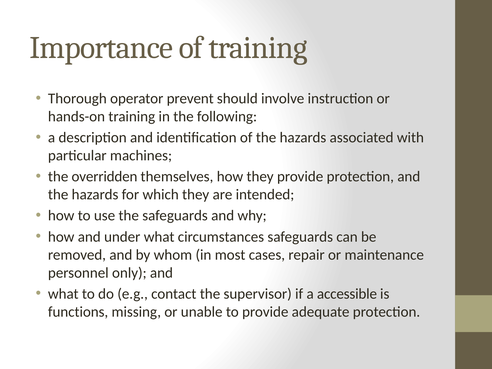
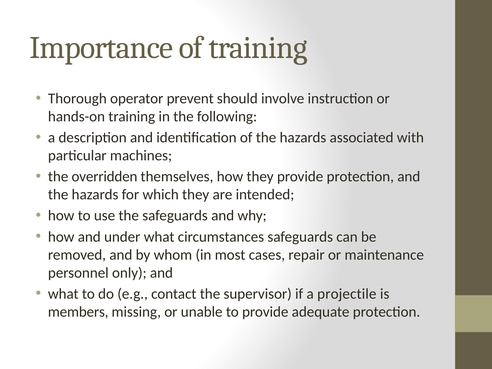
accessible: accessible -> projectile
functions: functions -> members
